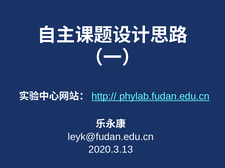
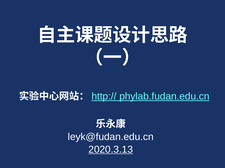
2020.3.13 underline: none -> present
